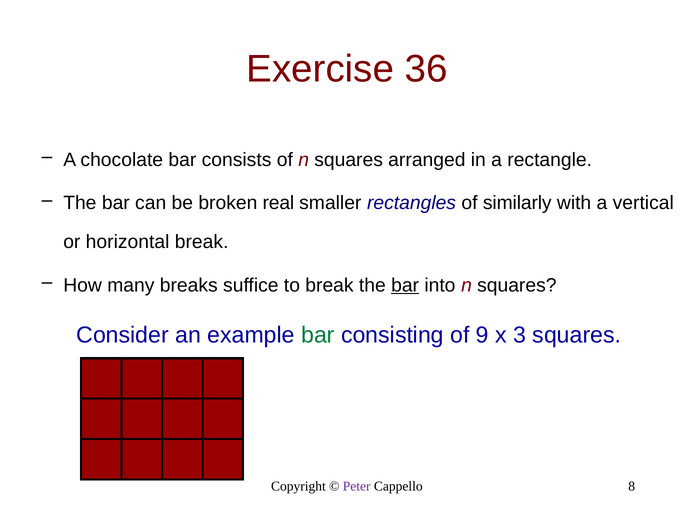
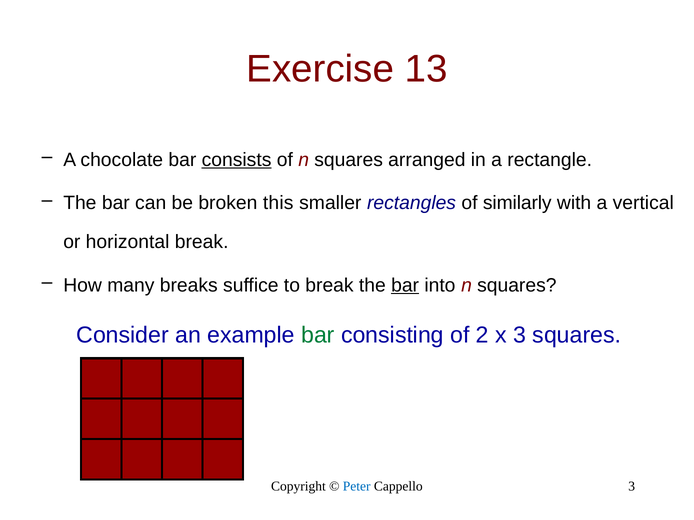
36: 36 -> 13
consists underline: none -> present
real: real -> this
9: 9 -> 2
Peter colour: purple -> blue
Cappello 8: 8 -> 3
